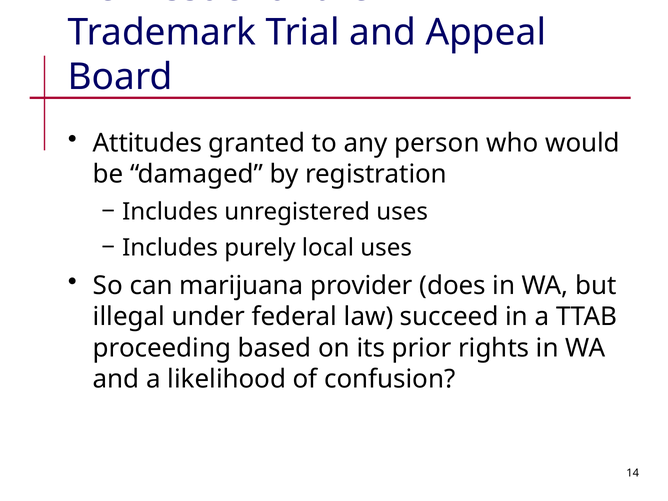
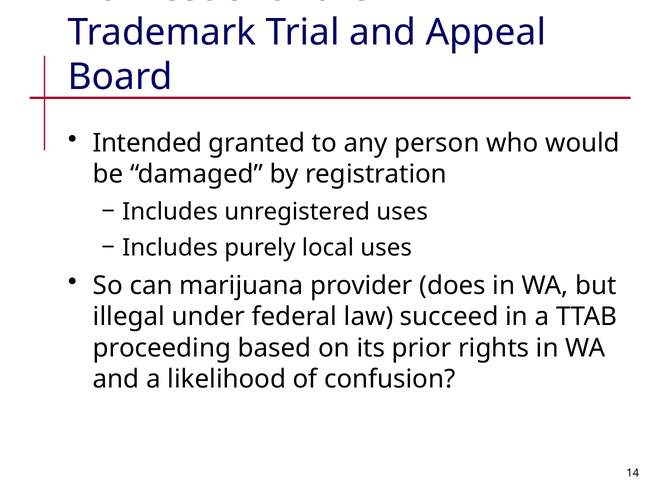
Attitudes: Attitudes -> Intended
